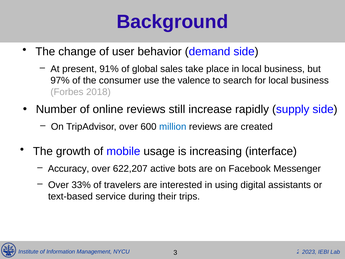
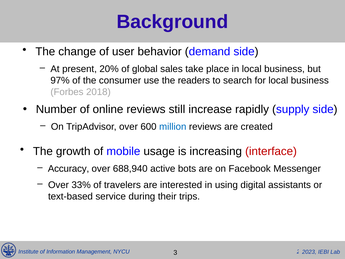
91%: 91% -> 20%
valence: valence -> readers
interface colour: black -> red
622,207: 622,207 -> 688,940
